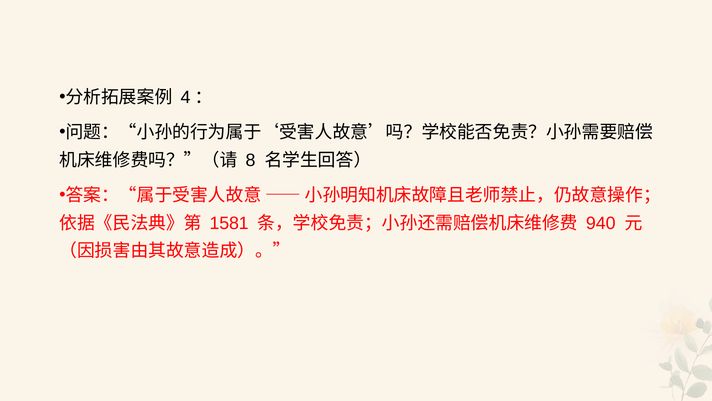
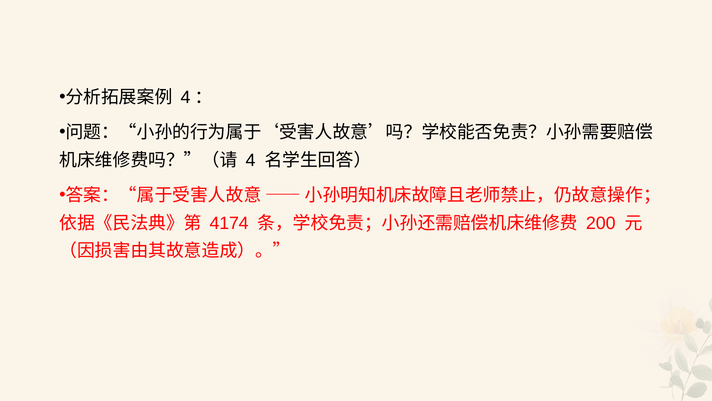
8: 8 -> 4
1581: 1581 -> 4174
940: 940 -> 200
